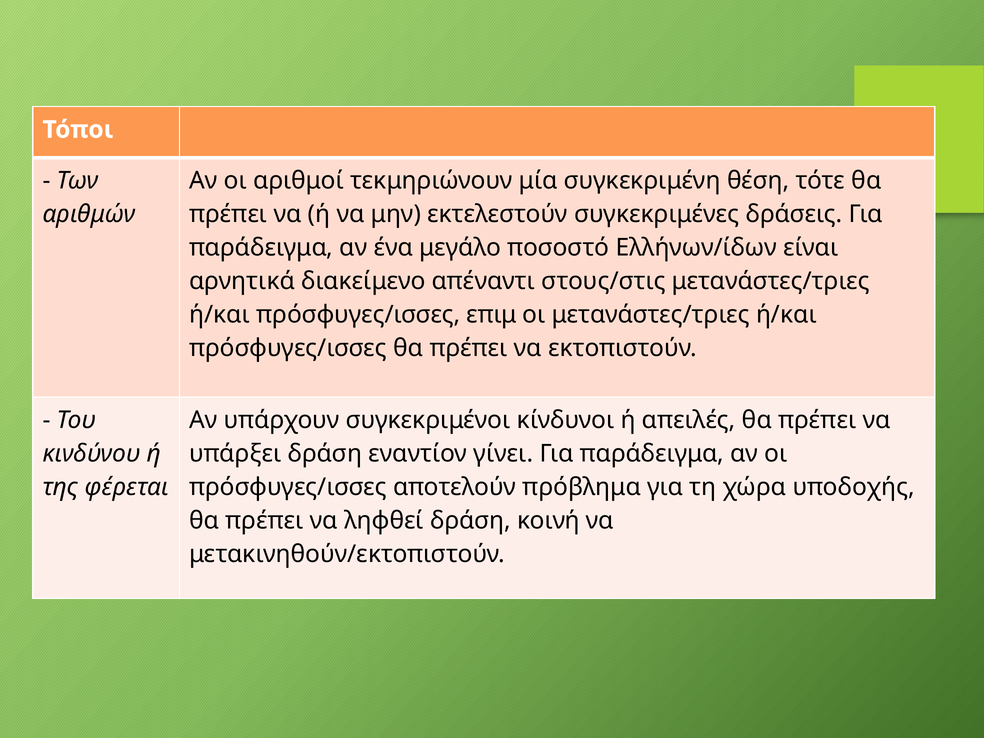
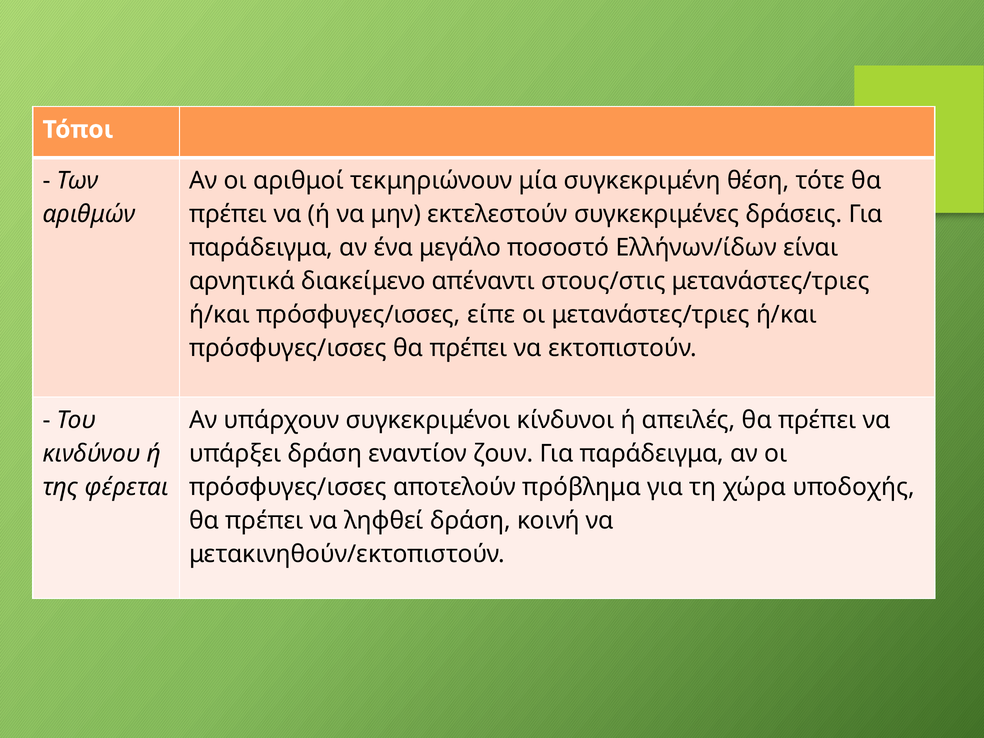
επιμ: επιμ -> είπε
γίνει: γίνει -> ζουν
